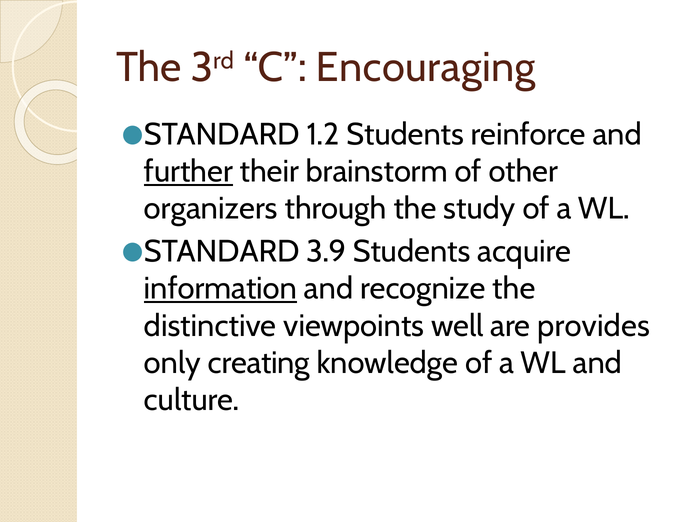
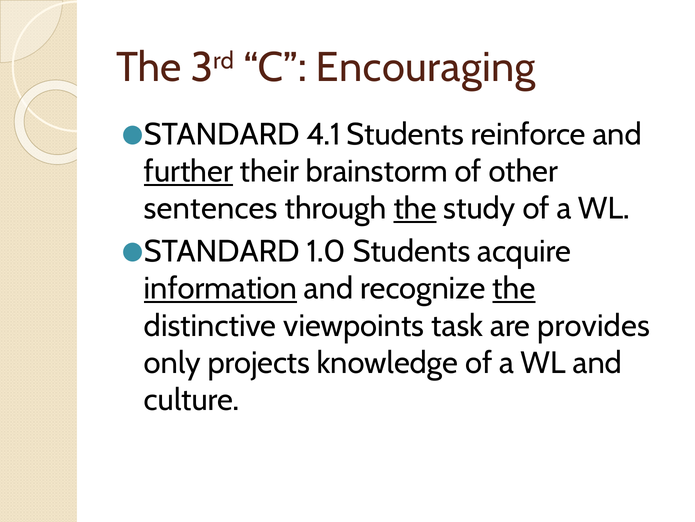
1.2: 1.2 -> 4.1
organizers: organizers -> sentences
the at (415, 208) underline: none -> present
3.9: 3.9 -> 1.0
the at (514, 288) underline: none -> present
well: well -> task
creating: creating -> projects
